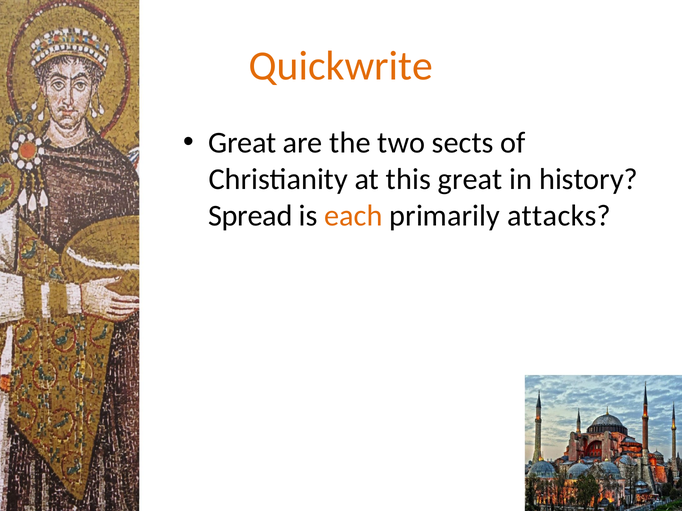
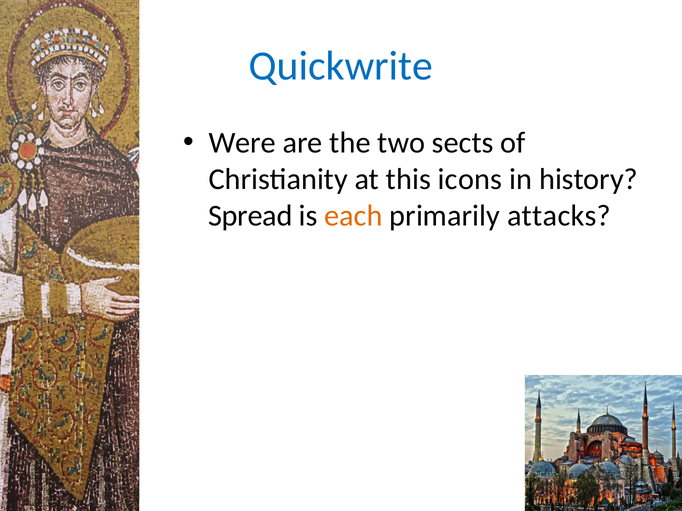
Quickwrite colour: orange -> blue
Great at (242, 143): Great -> Were
this great: great -> icons
